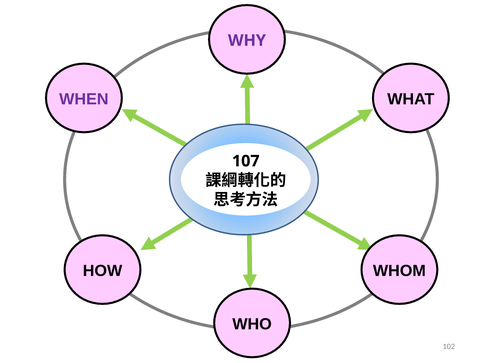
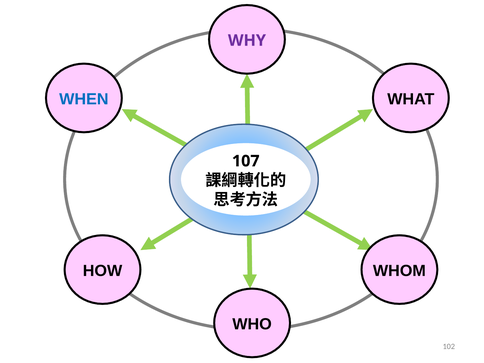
WHEN colour: purple -> blue
